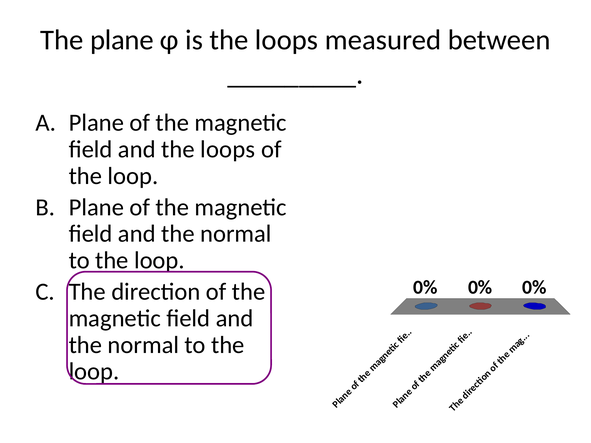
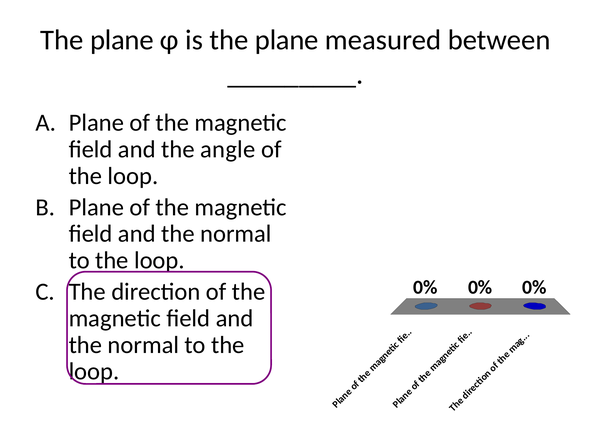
is the loops: loops -> plane
and the loops: loops -> angle
